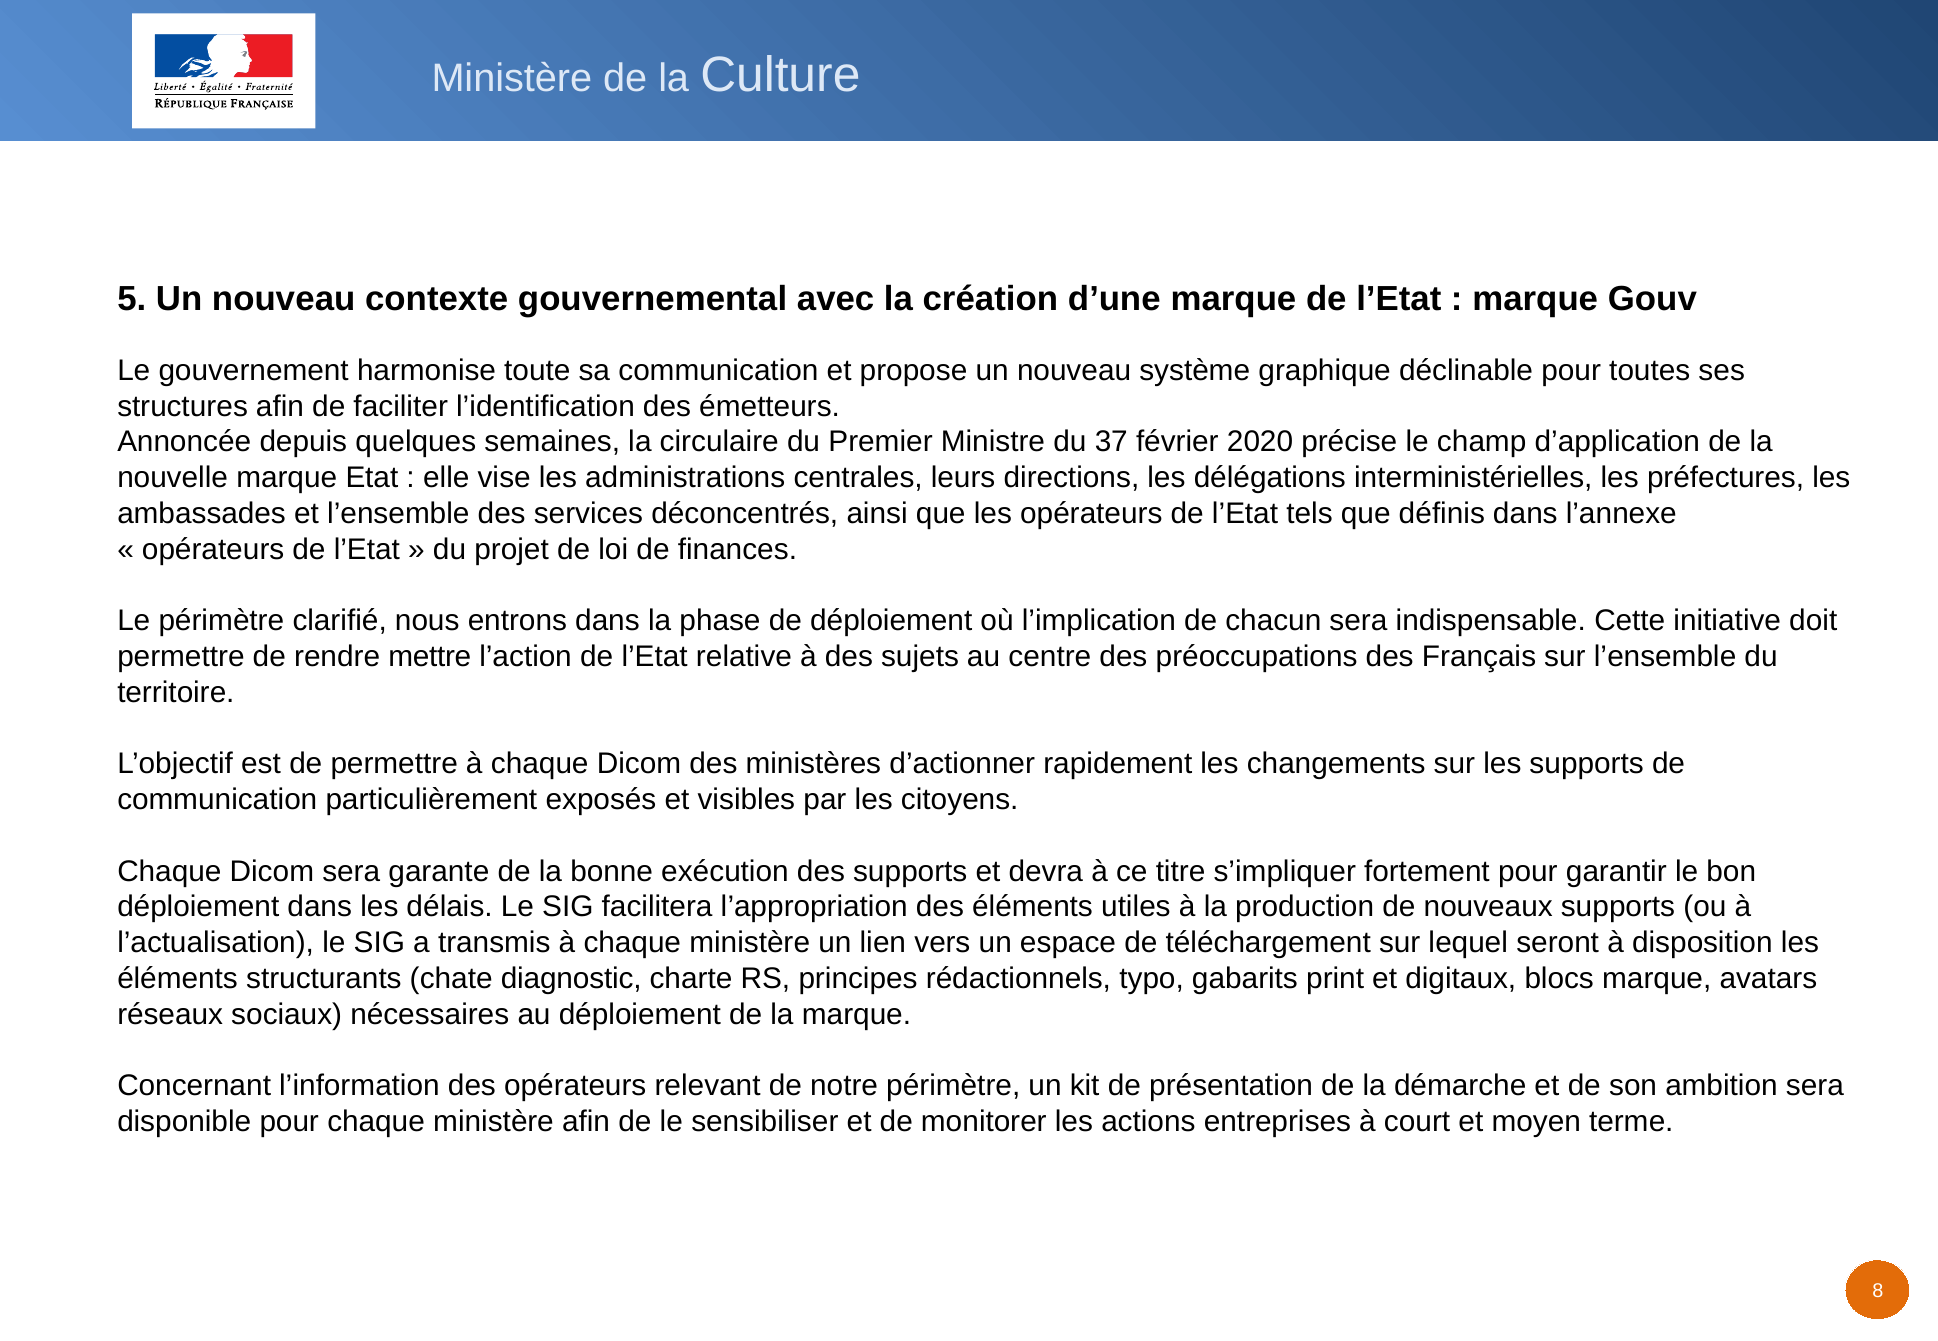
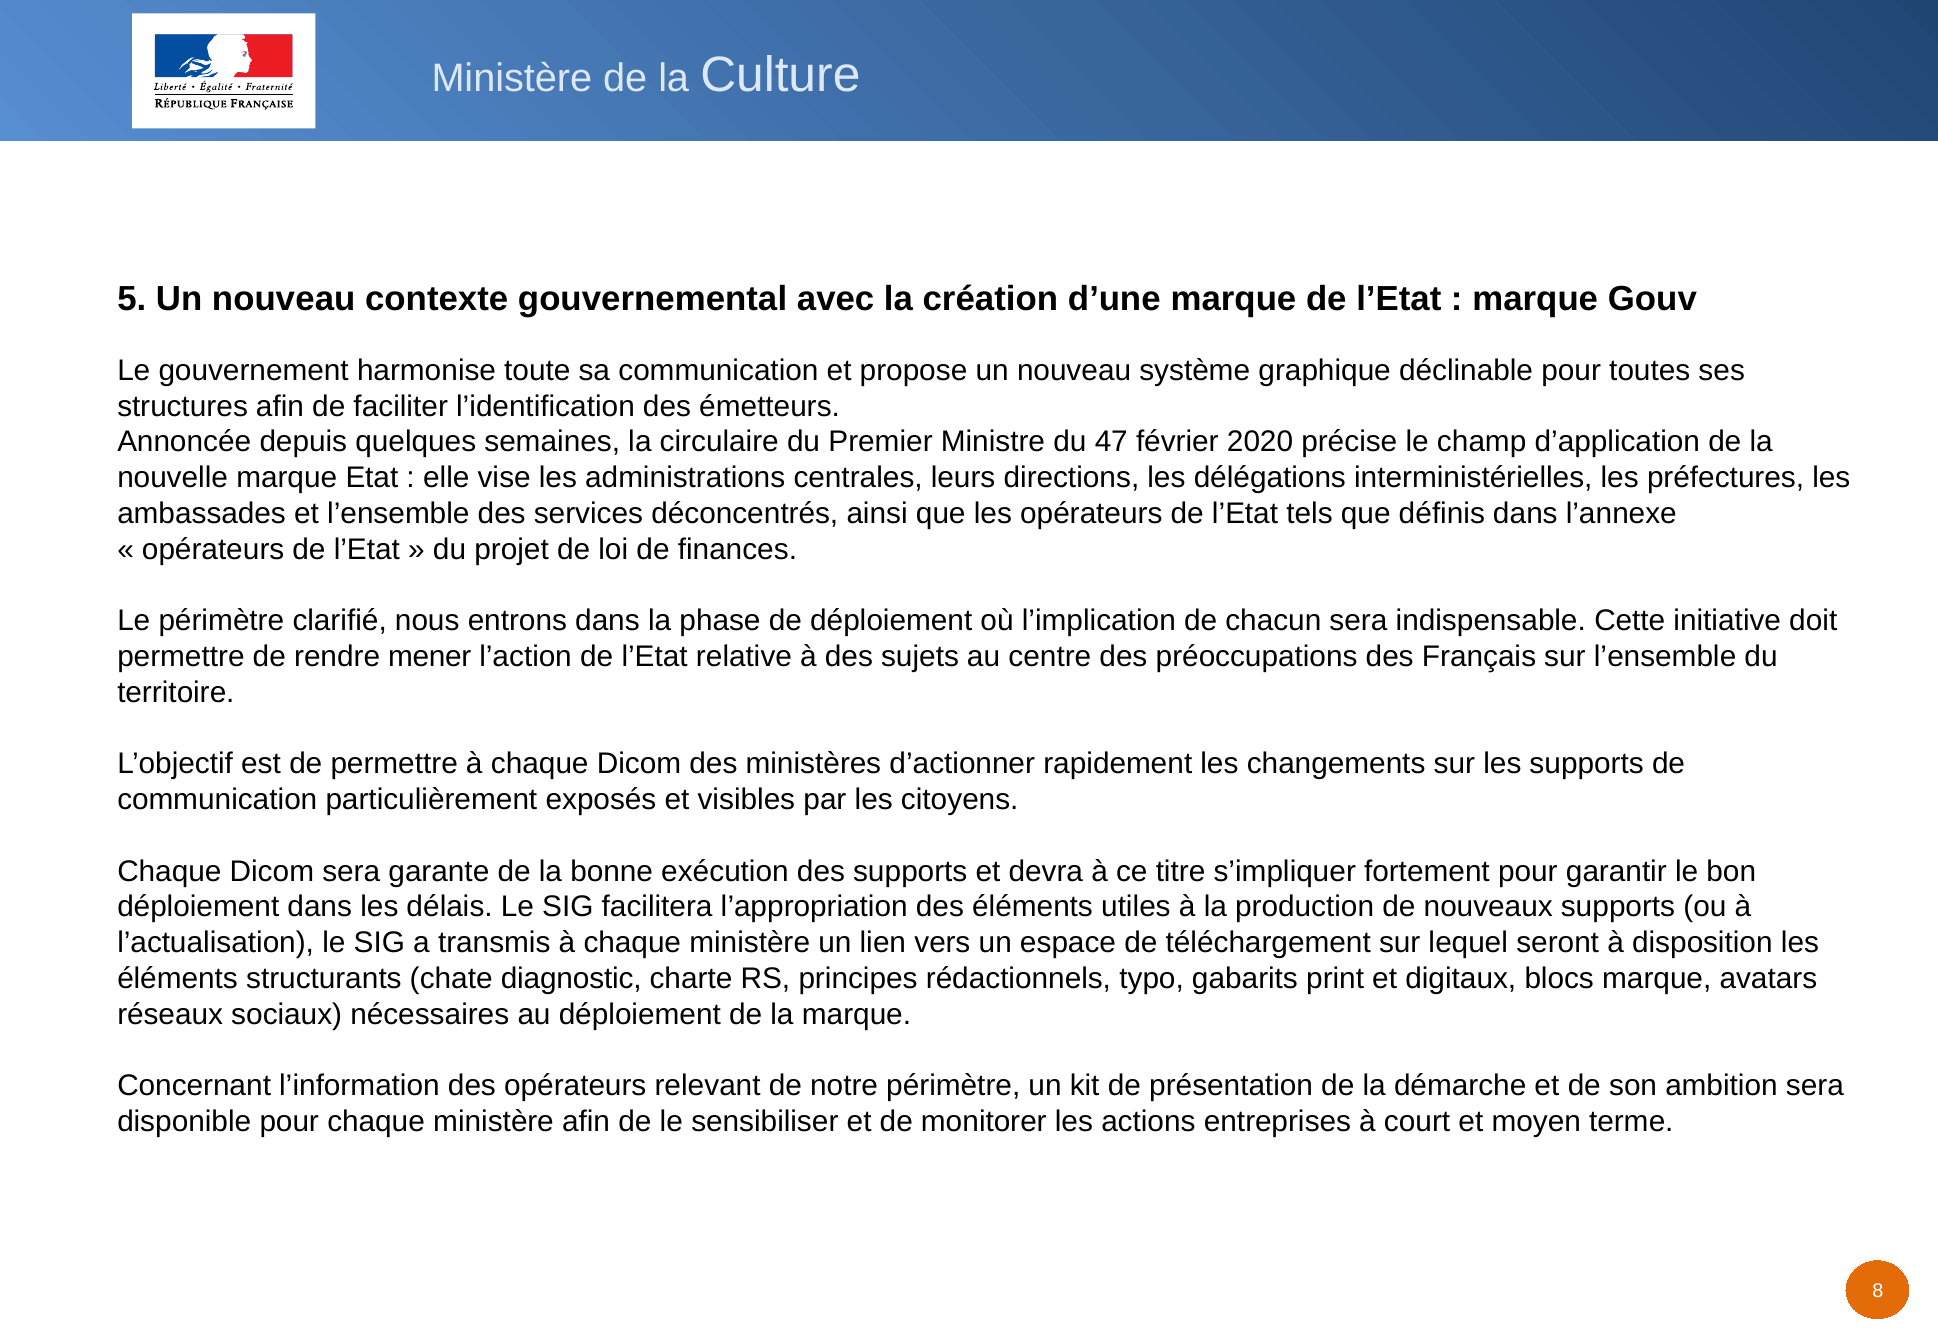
37: 37 -> 47
mettre: mettre -> mener
